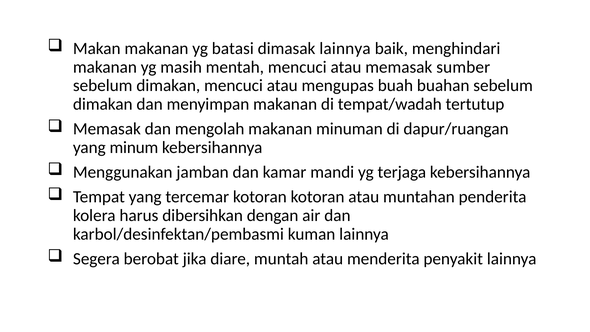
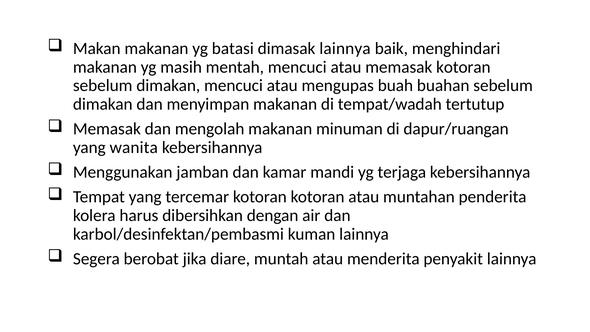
memasak sumber: sumber -> kotoran
minum: minum -> wanita
